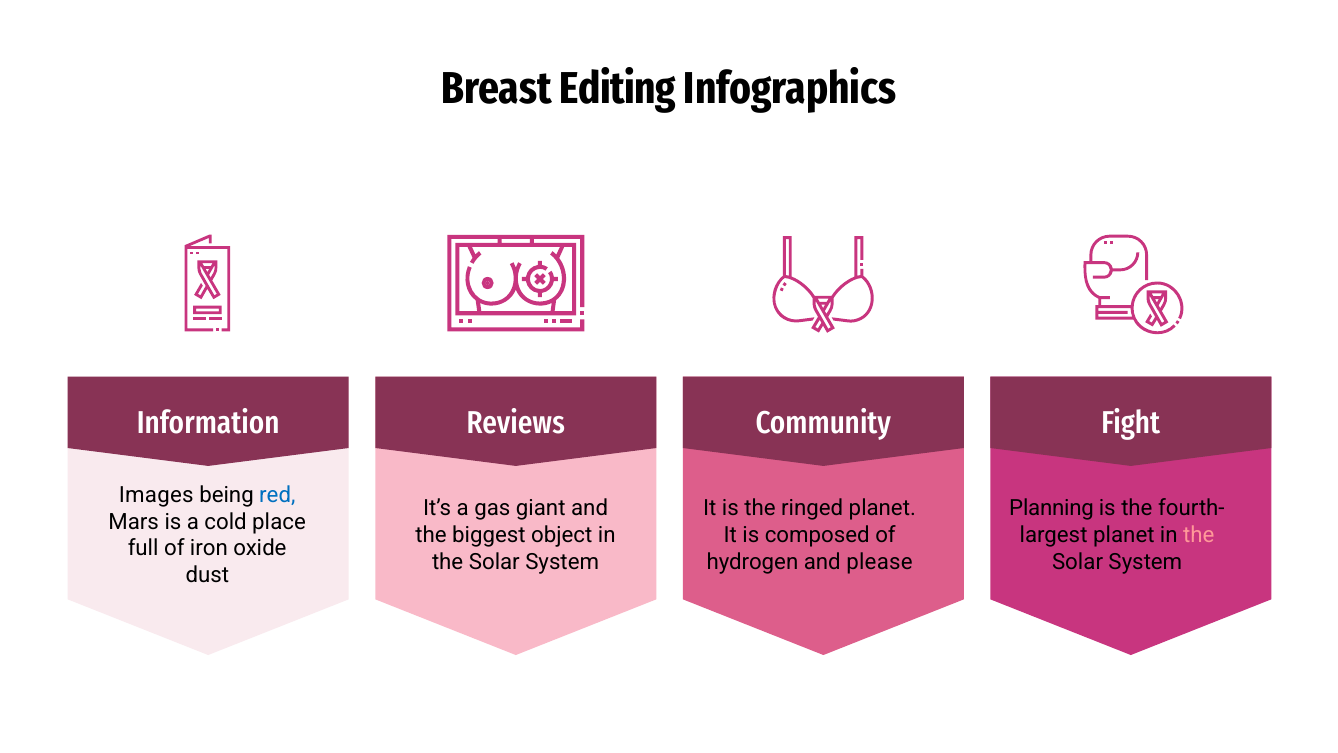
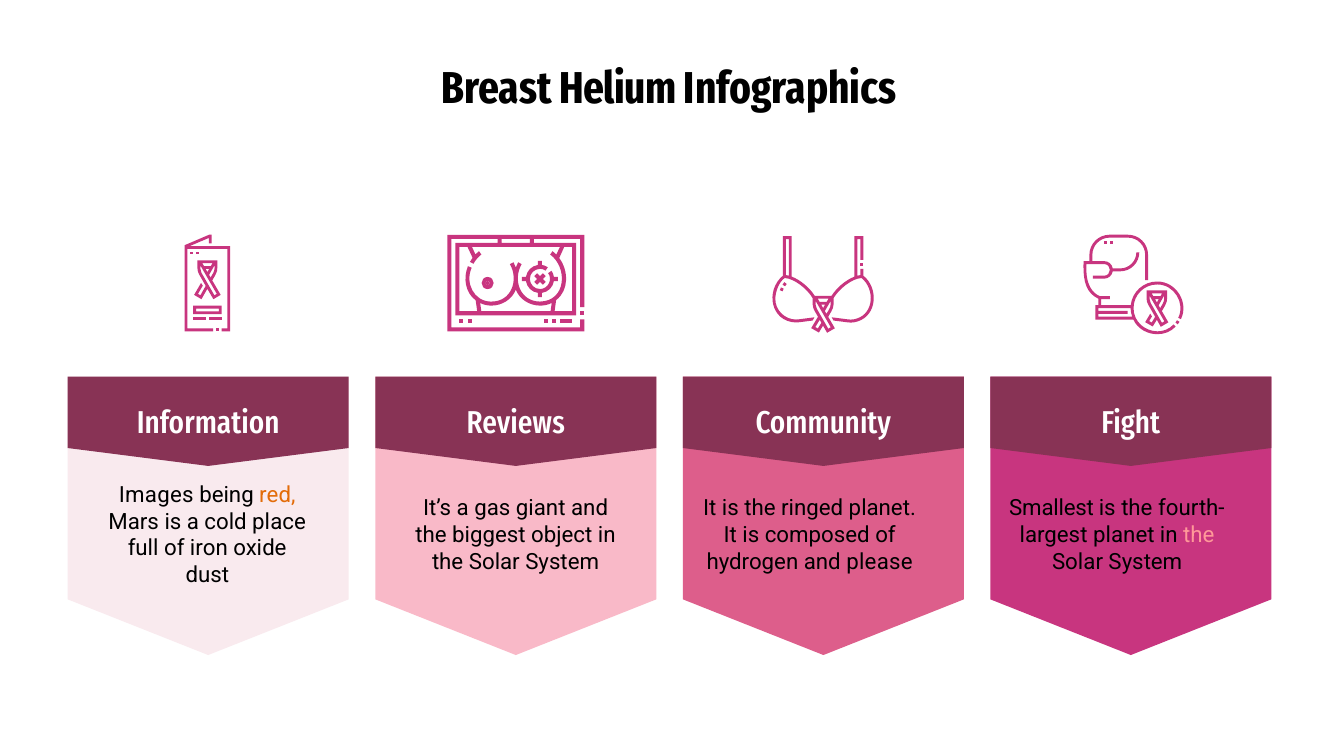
Editing: Editing -> Helium
red colour: blue -> orange
Planning: Planning -> Smallest
